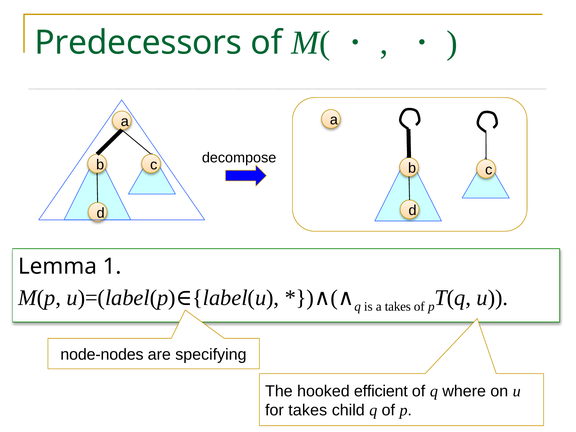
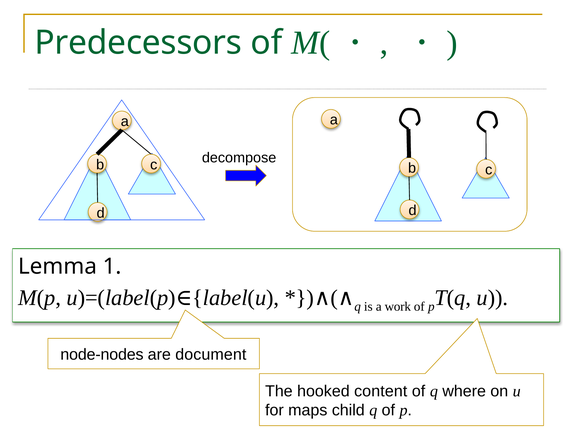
a takes: takes -> work
specifying: specifying -> document
efficient: efficient -> content
for takes: takes -> maps
